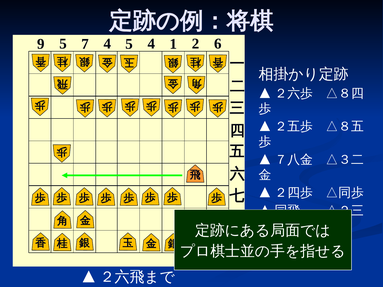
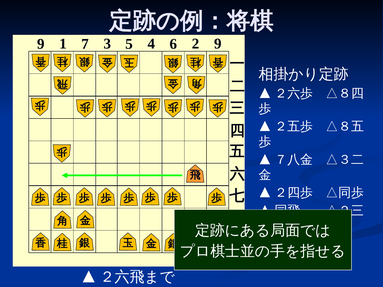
9 5: 5 -> 1
7 4: 4 -> 3
1: 1 -> 6
2 6: 6 -> 9
